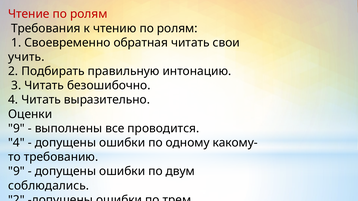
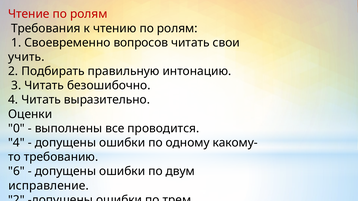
обратная: обратная -> вопросов
9 at (16, 129): 9 -> 0
9 at (16, 172): 9 -> 6
соблюдались: соблюдались -> исправление
